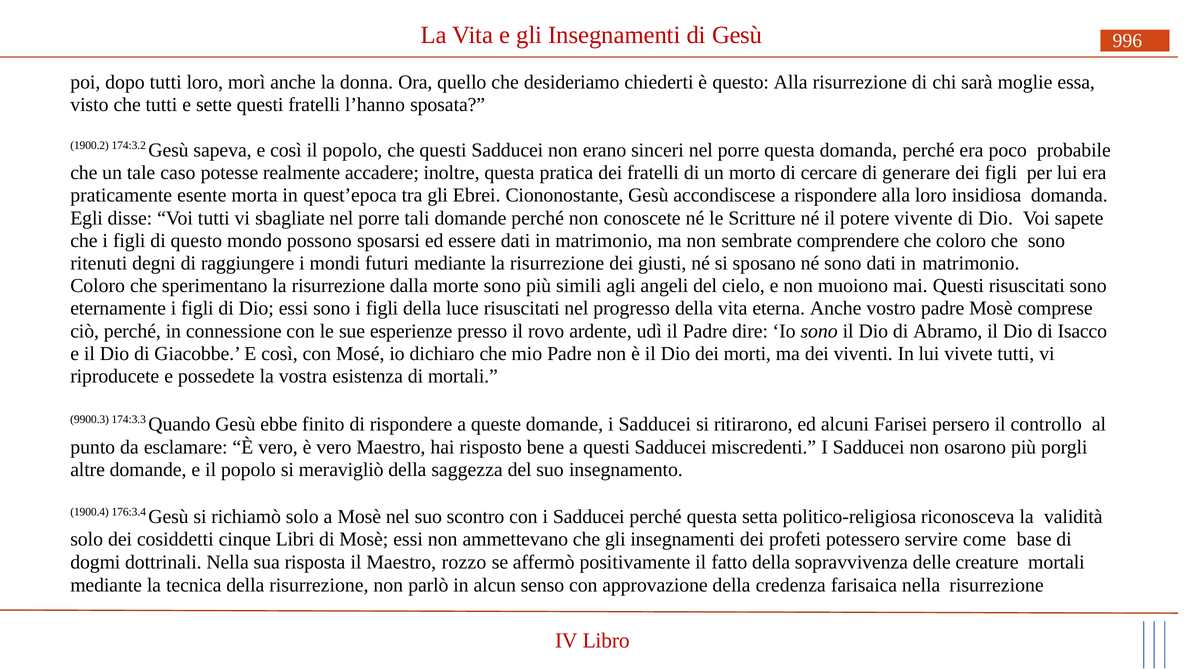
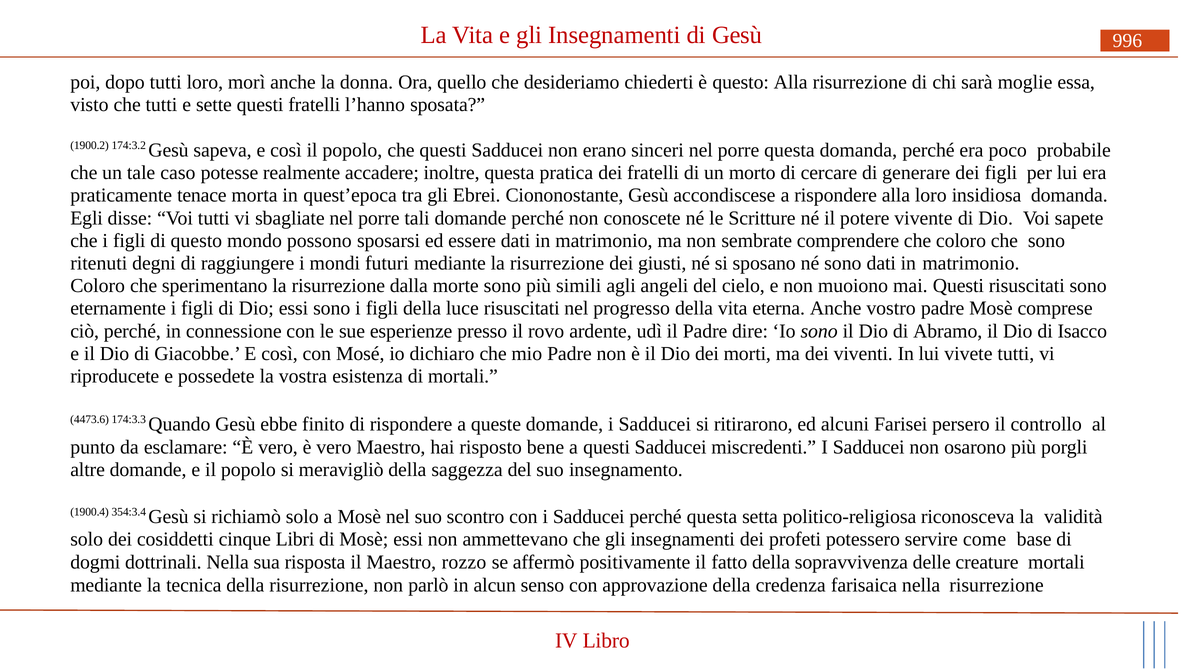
esente: esente -> tenace
9900.3: 9900.3 -> 4473.6
176:3.4: 176:3.4 -> 354:3.4
